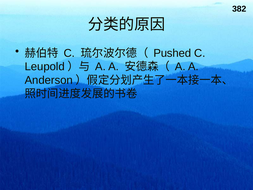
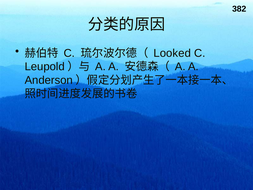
Pushed: Pushed -> Looked
